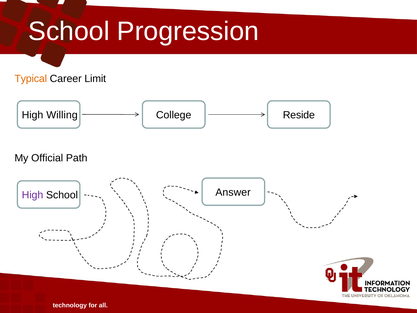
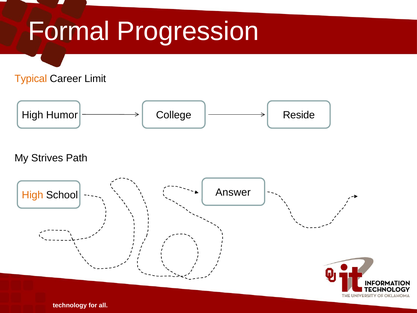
School at (69, 31): School -> Formal
Willing: Willing -> Humor
Official: Official -> Strives
High at (33, 195) colour: purple -> orange
